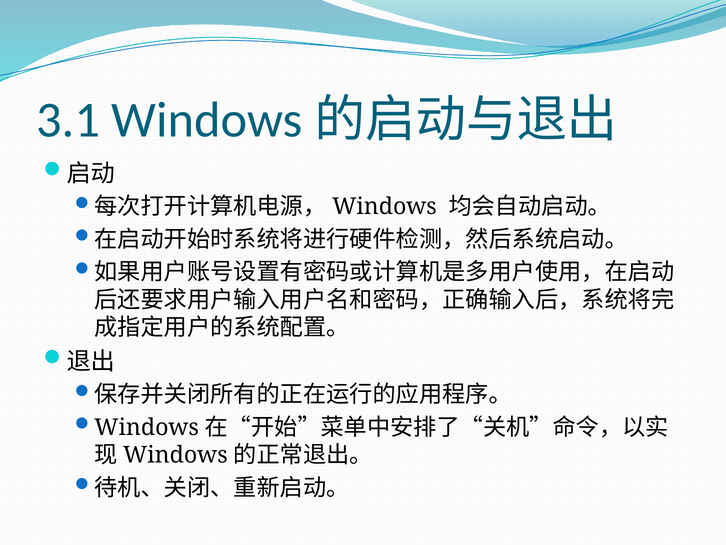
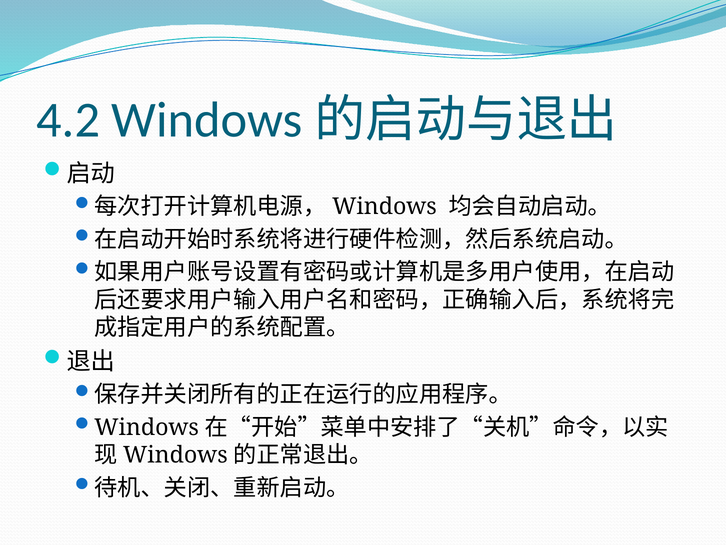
3.1: 3.1 -> 4.2
